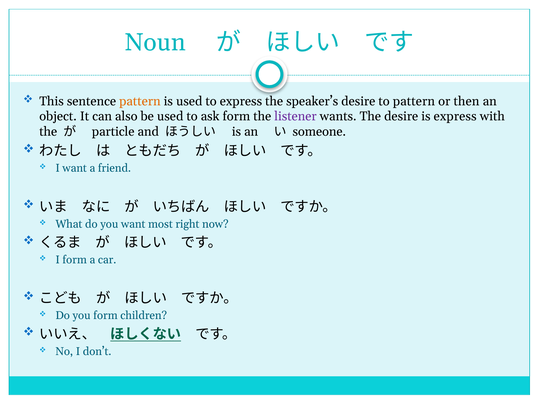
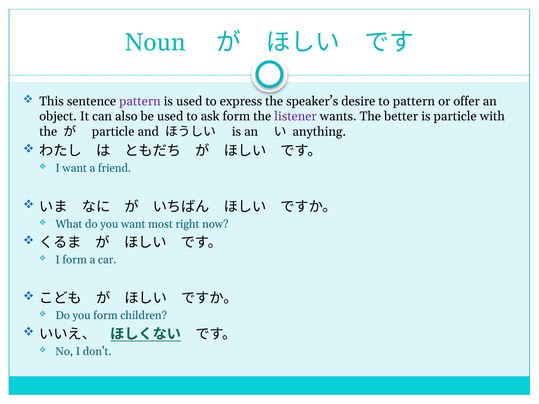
pattern at (140, 101) colour: orange -> purple
then: then -> offer
The desire: desire -> better
is express: express -> particle
someone: someone -> anything
